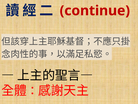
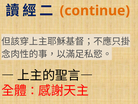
continue colour: red -> orange
